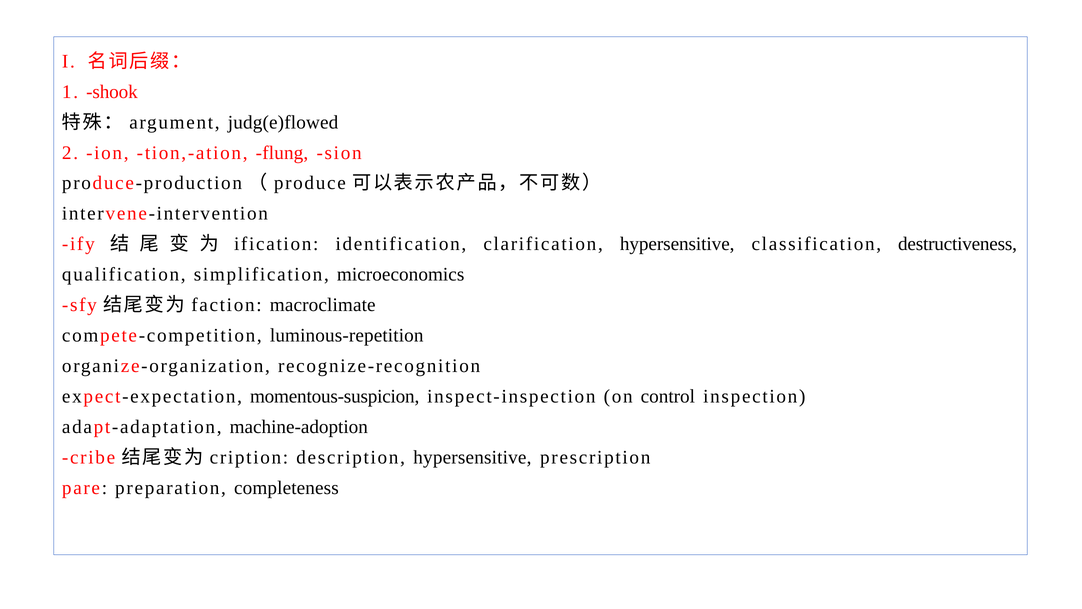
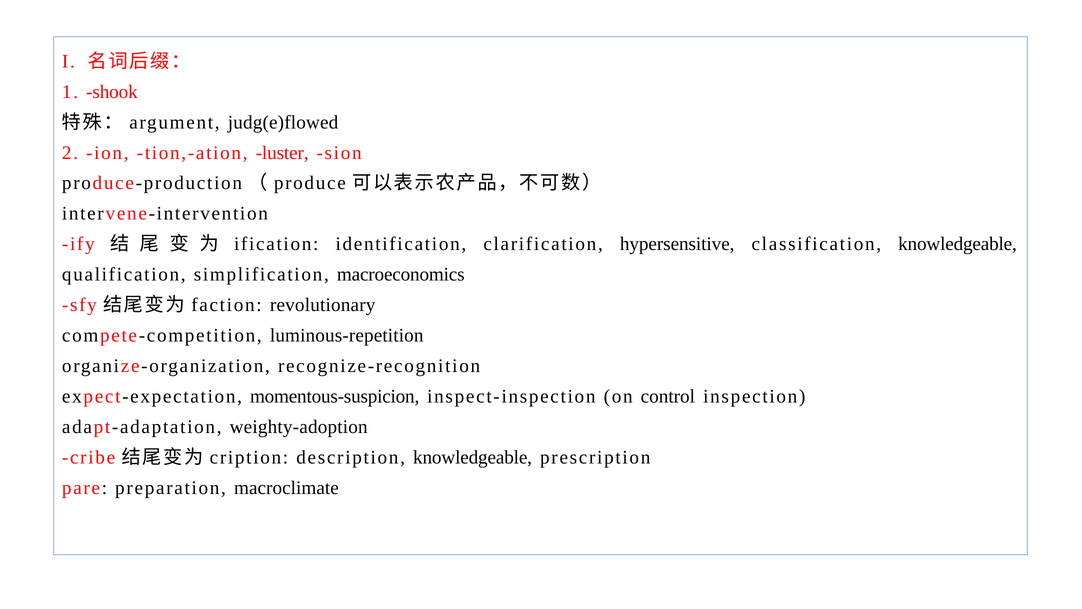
flung: flung -> luster
classification destructiveness: destructiveness -> knowledgeable
microeconomics: microeconomics -> macroeconomics
macroclimate: macroclimate -> revolutionary
machine-adoption: machine-adoption -> weighty-adoption
description hypersensitive: hypersensitive -> knowledgeable
completeness: completeness -> macroclimate
